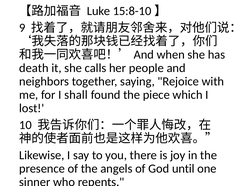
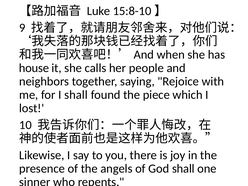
death: death -> house
God until: until -> shall
